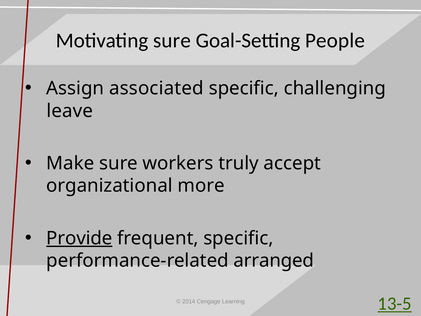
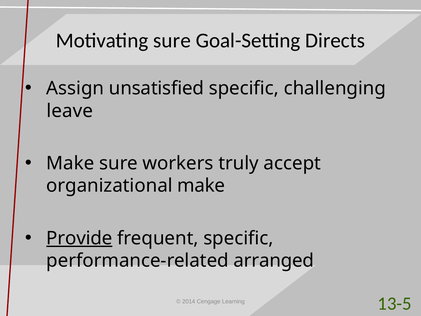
People: People -> Directs
associated: associated -> unsatisfied
organizational more: more -> make
13-5 underline: present -> none
